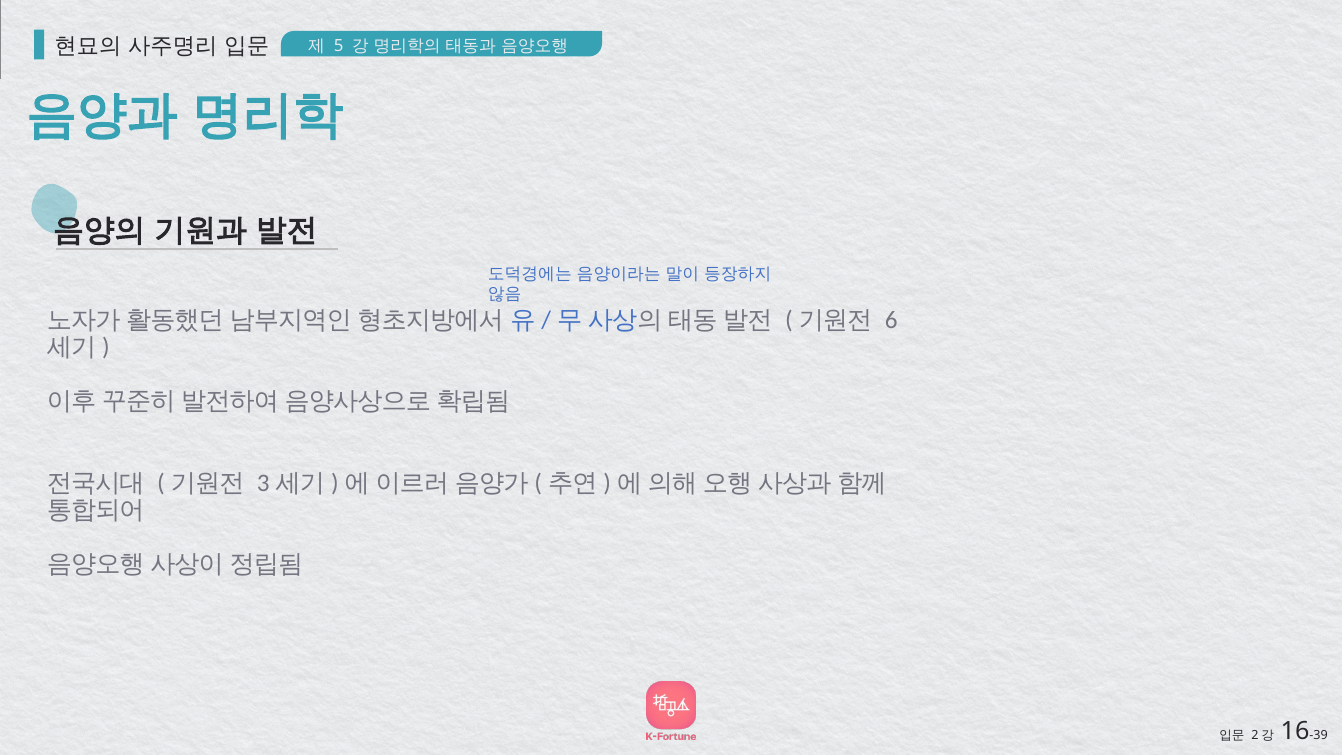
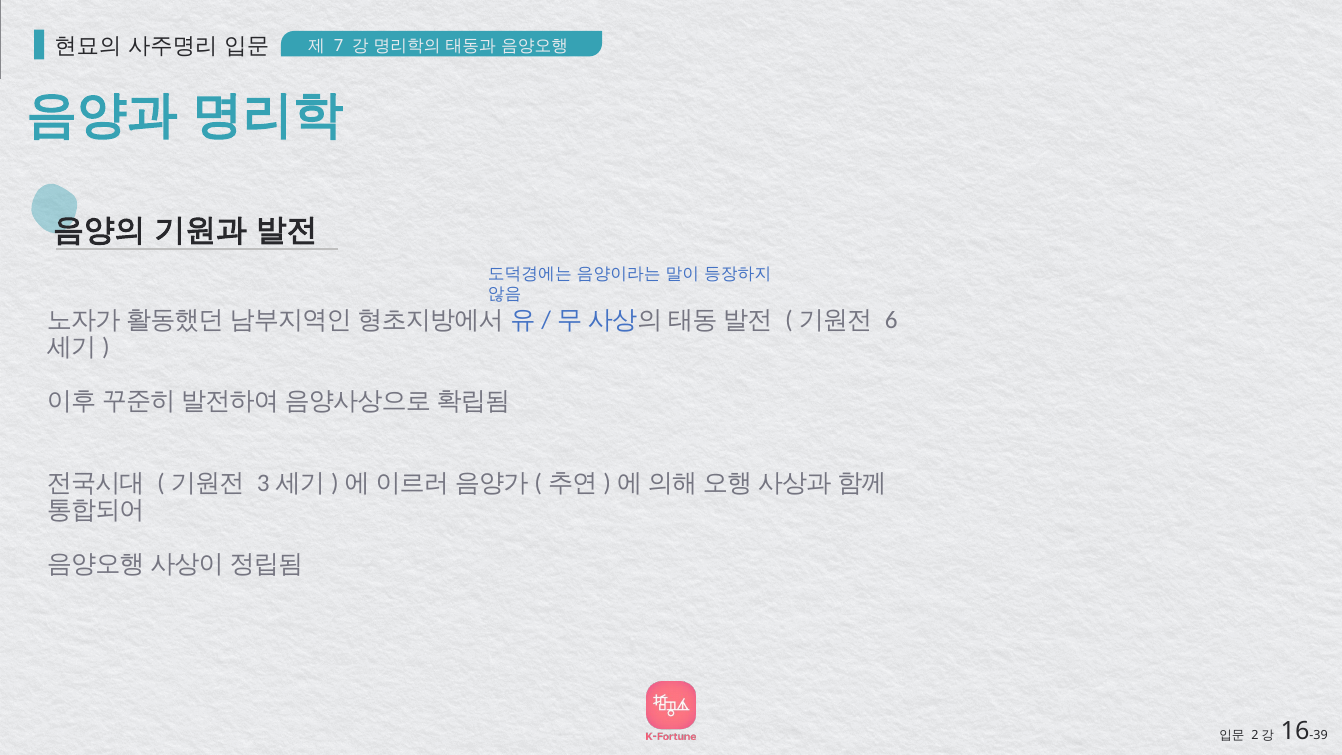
5: 5 -> 7
